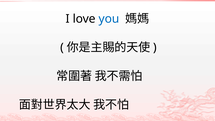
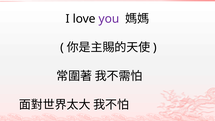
you colour: blue -> purple
